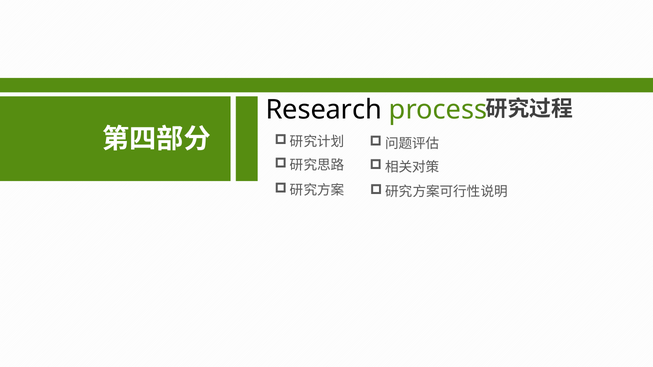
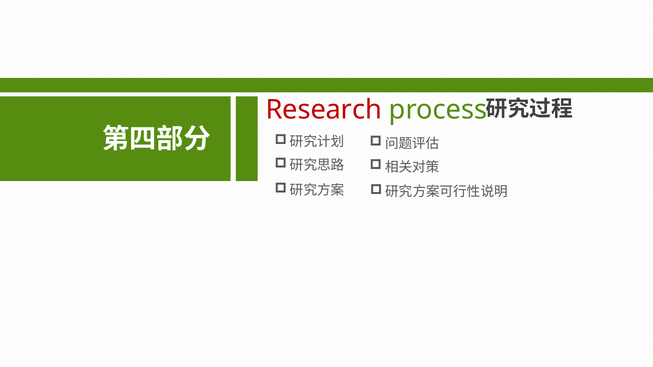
Research colour: black -> red
